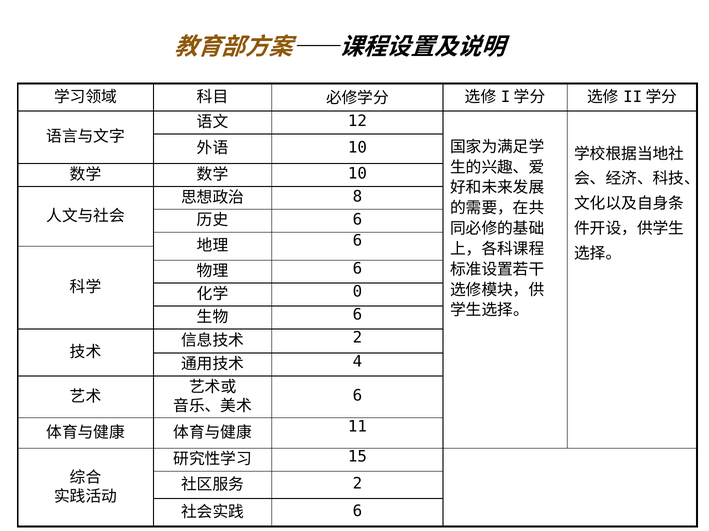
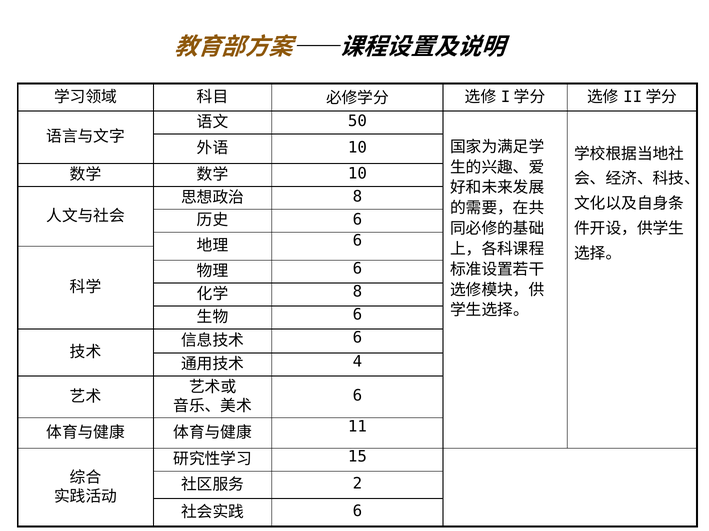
12: 12 -> 50
0 at (357, 292): 0 -> 8
2 at (357, 338): 2 -> 6
